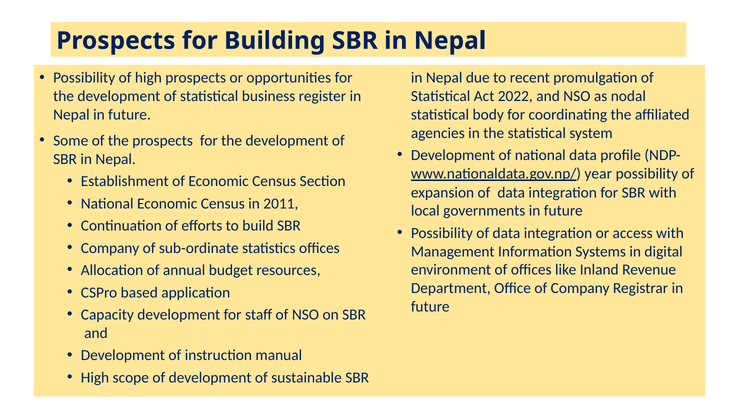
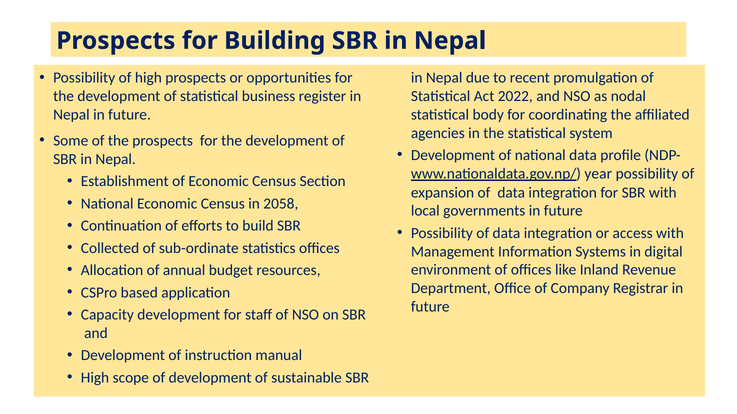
2011: 2011 -> 2058
Company at (110, 248): Company -> Collected
